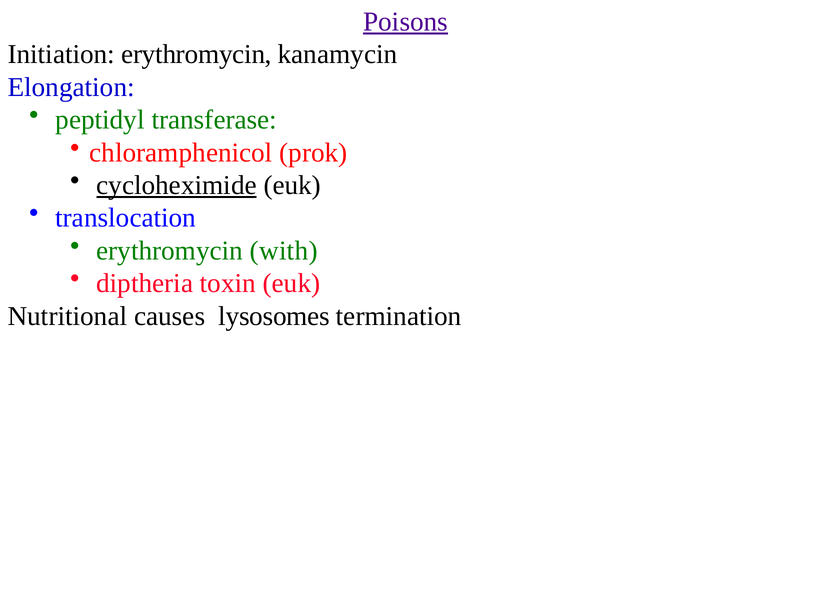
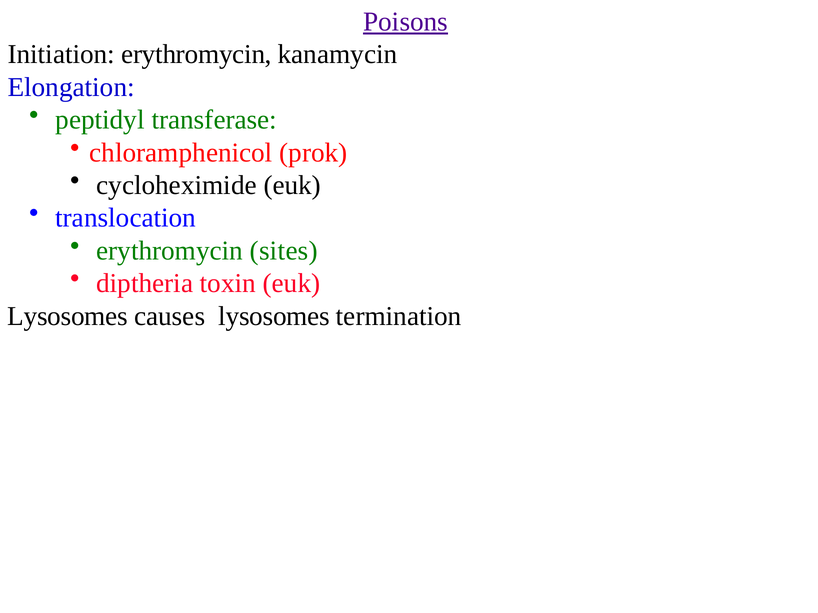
cycloheximide underline: present -> none
with: with -> sites
Nutritional at (67, 316): Nutritional -> Lysosomes
